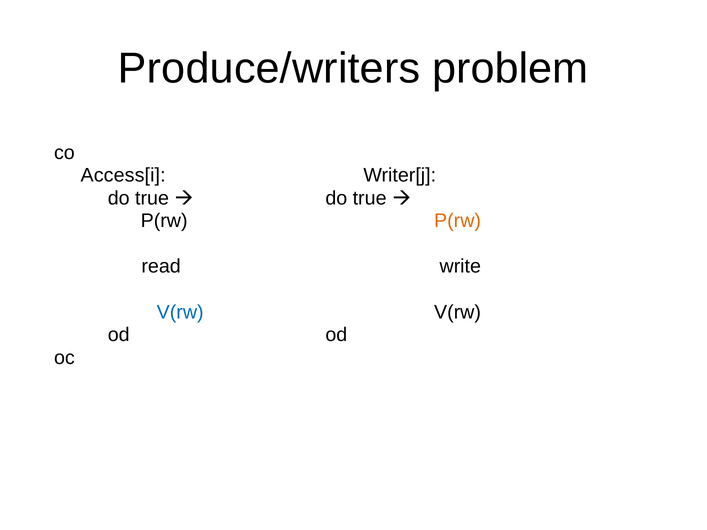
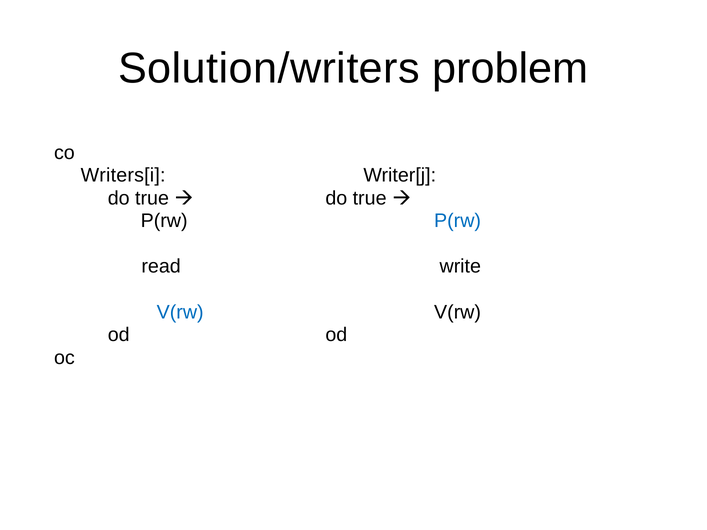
Produce/writers: Produce/writers -> Solution/writers
Access[i: Access[i -> Writers[i
P(rw at (458, 221) colour: orange -> blue
